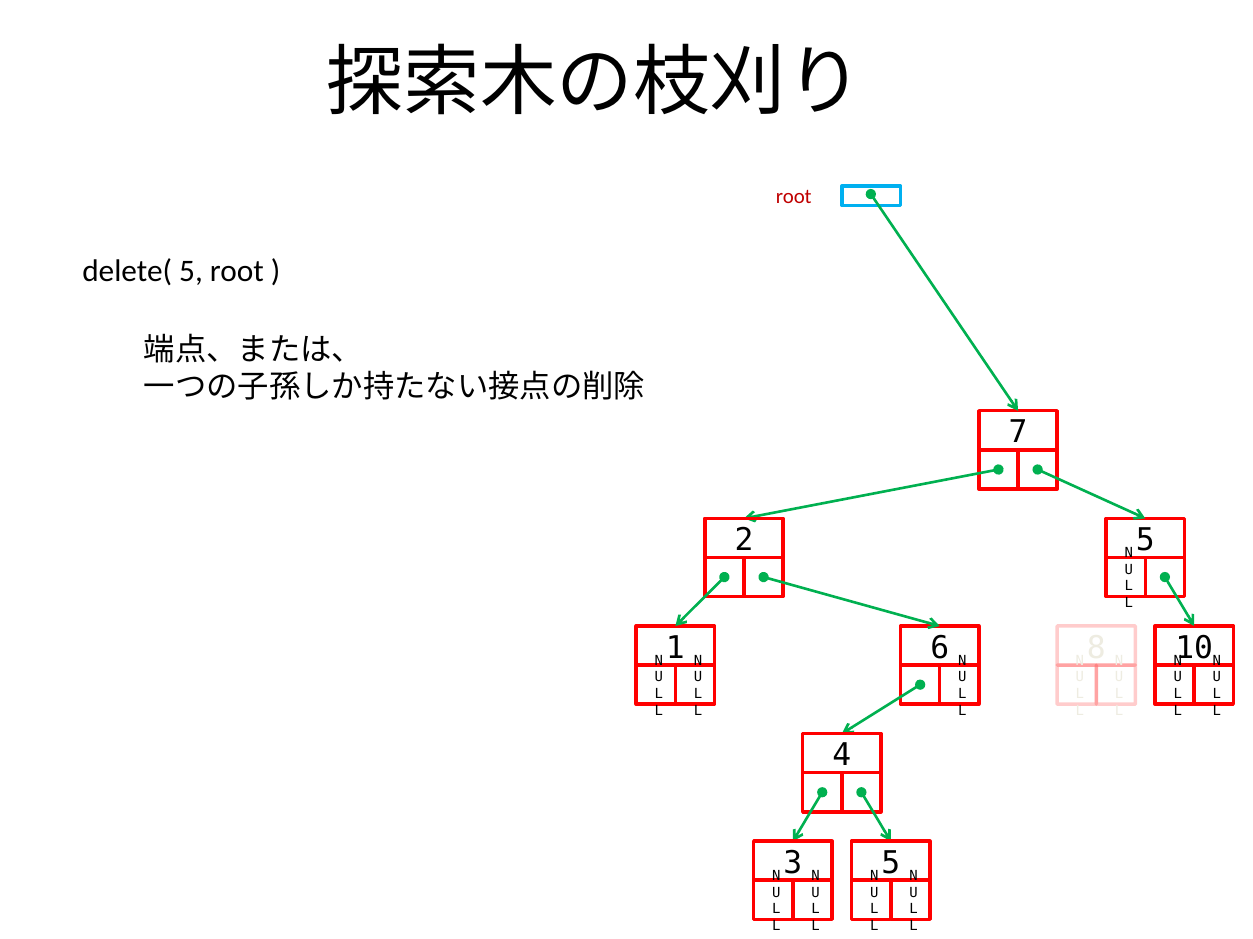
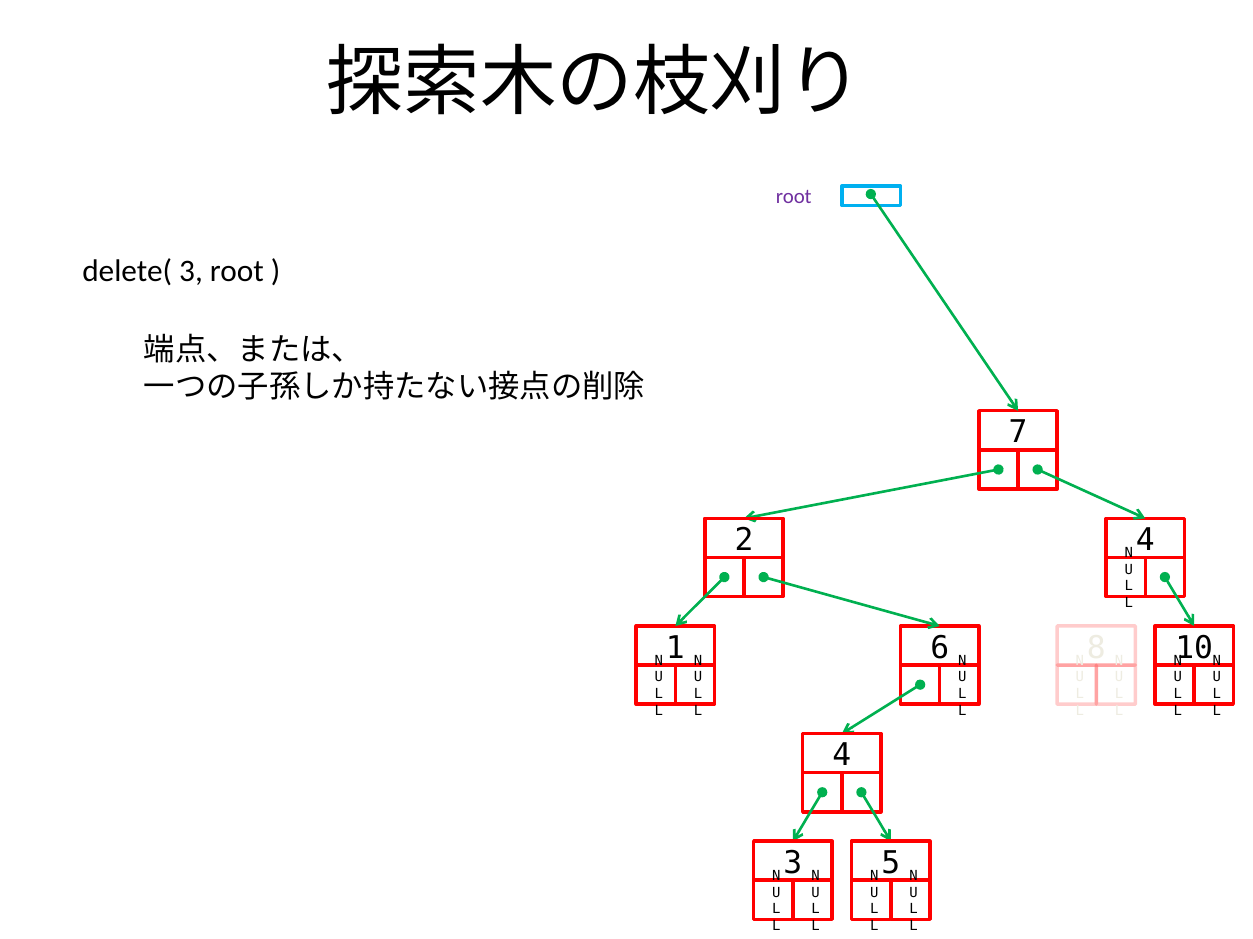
root at (794, 196) colour: red -> purple
delete( 5: 5 -> 3
2 5: 5 -> 4
